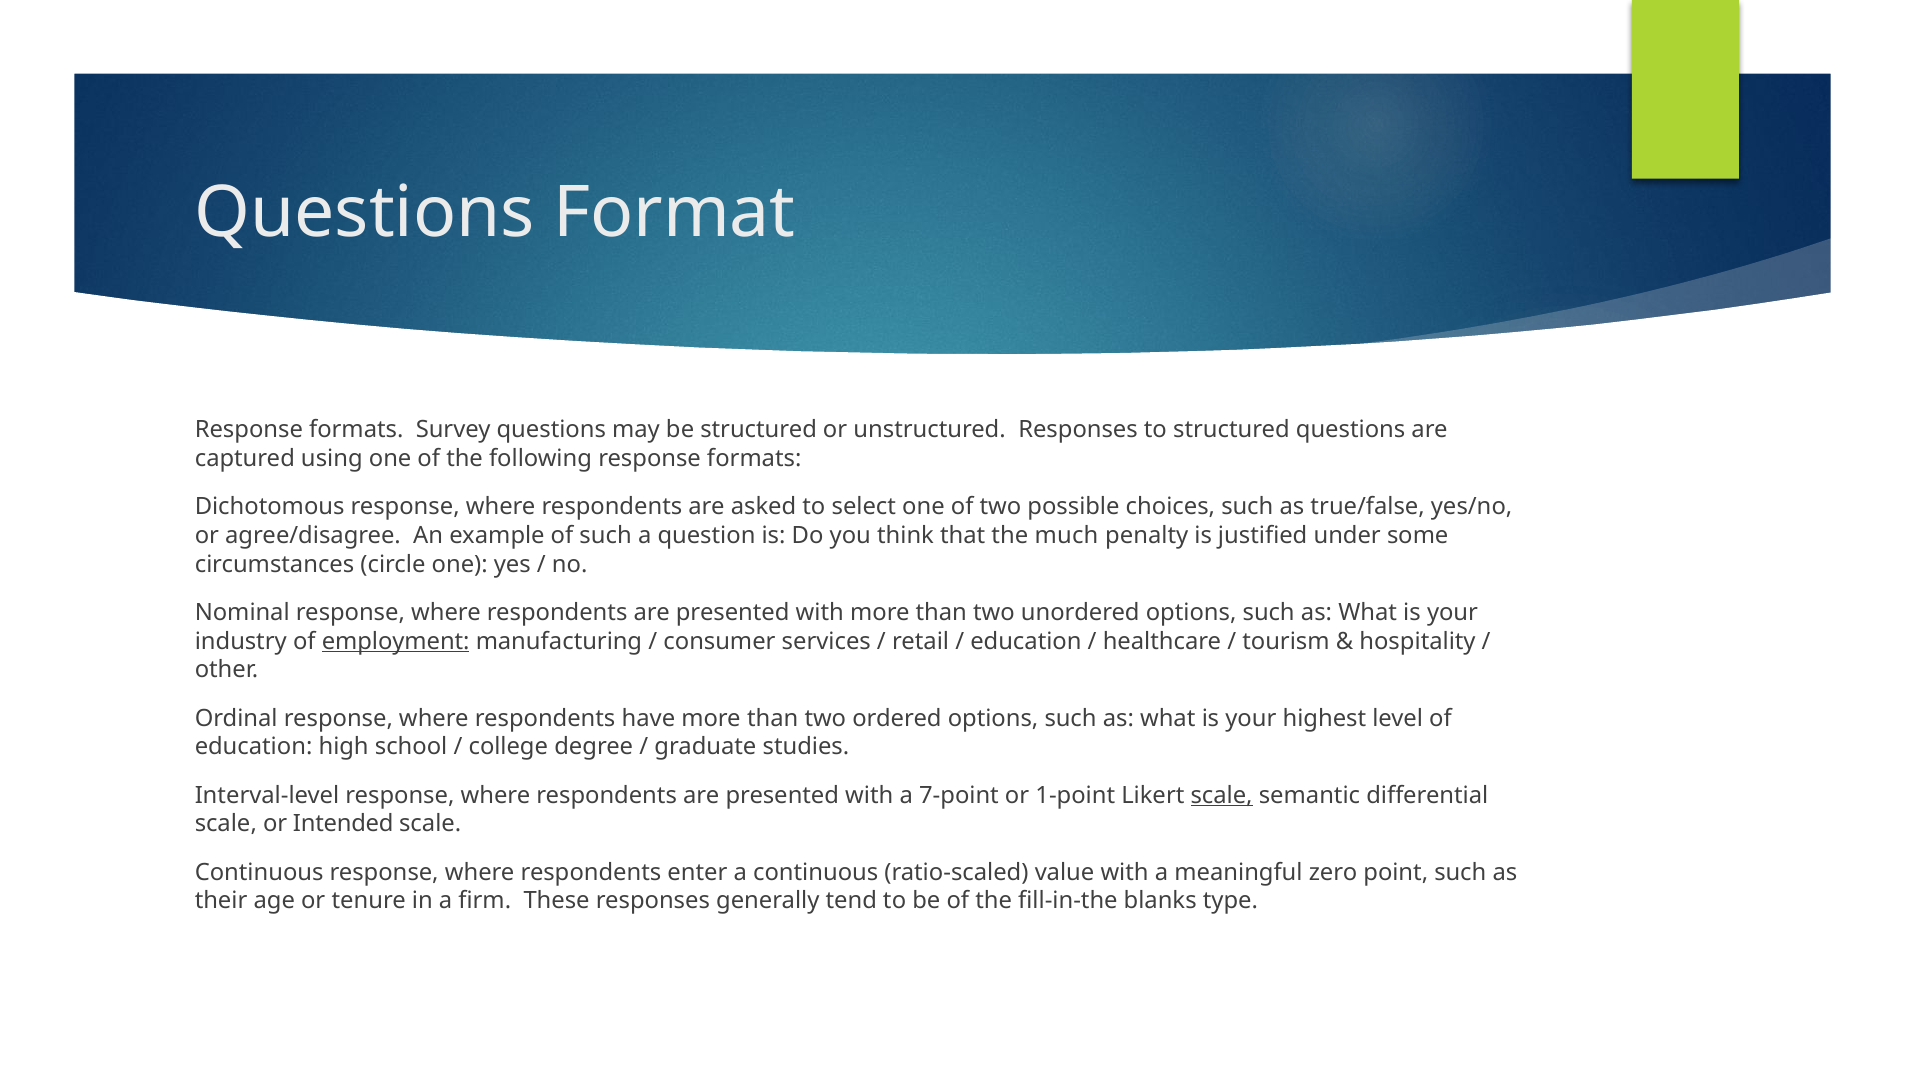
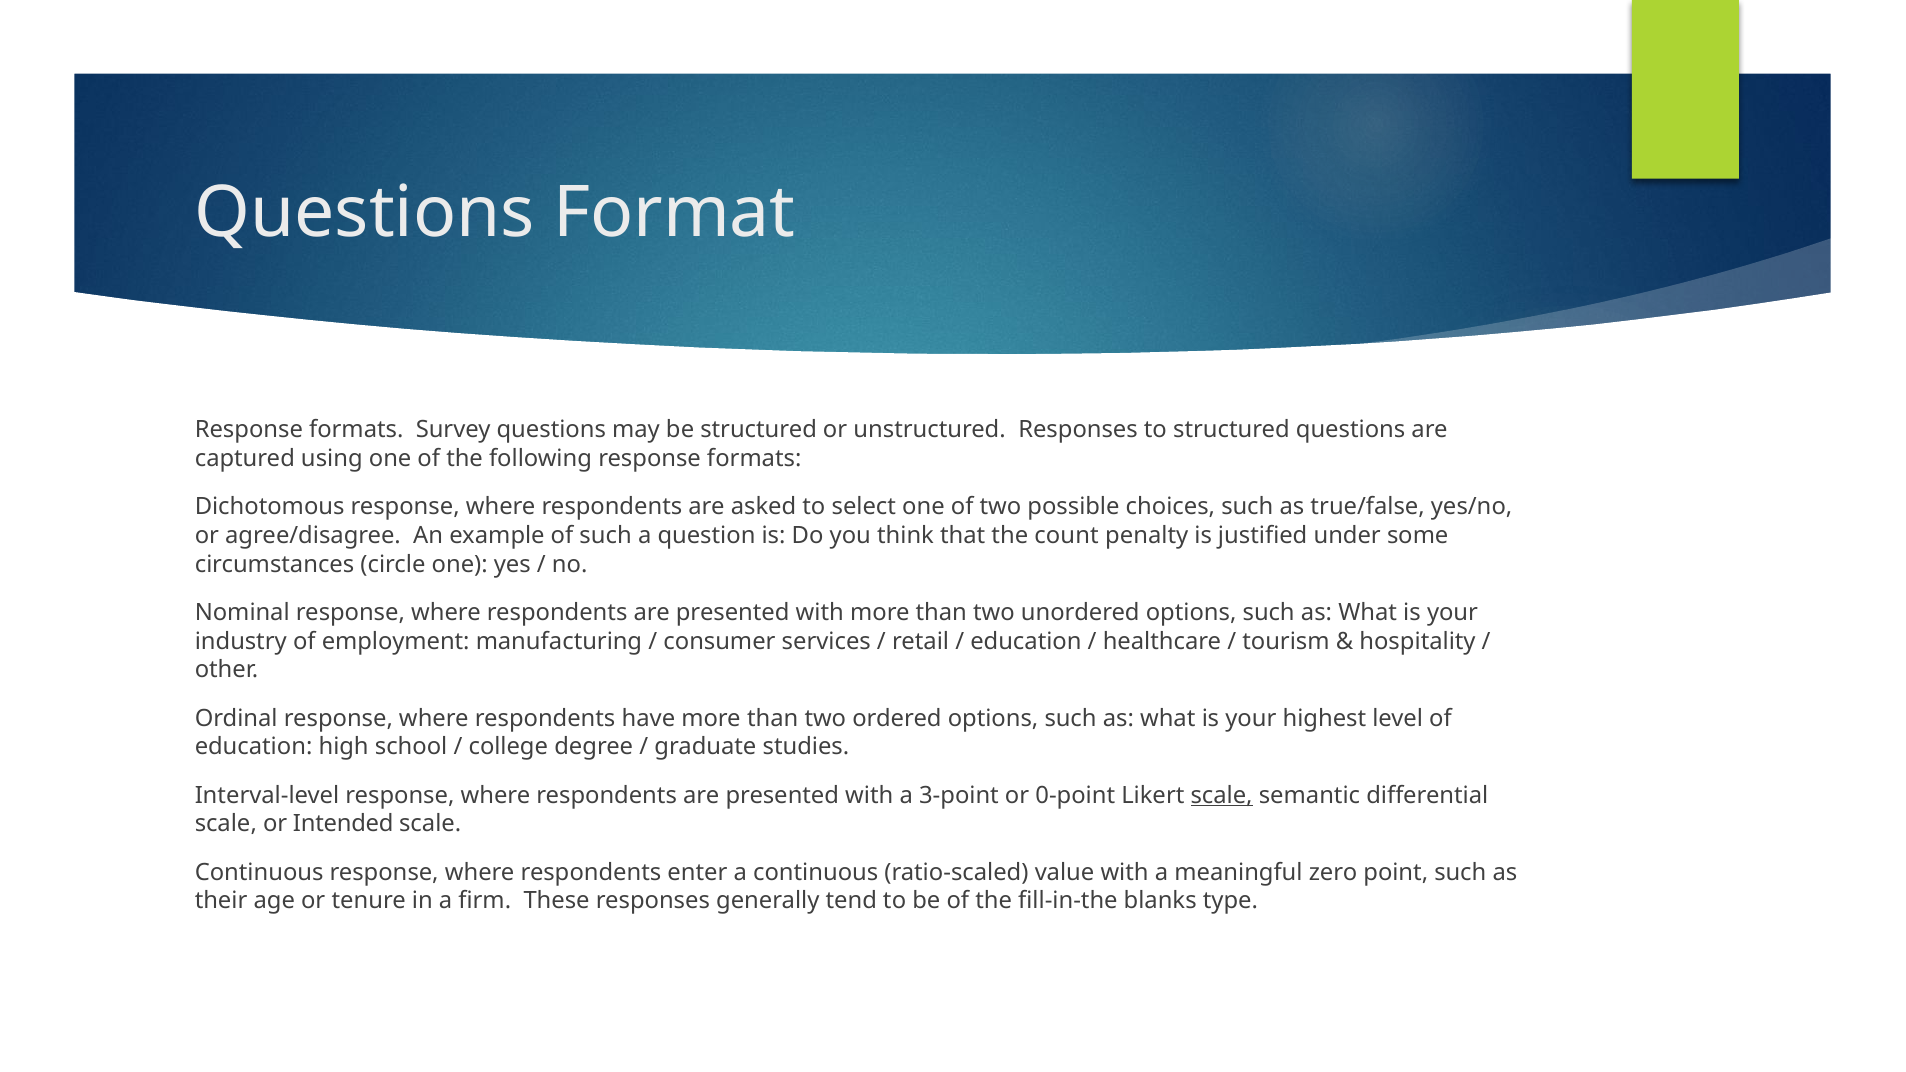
much: much -> count
employment underline: present -> none
7-point: 7-point -> 3-point
1-point: 1-point -> 0-point
